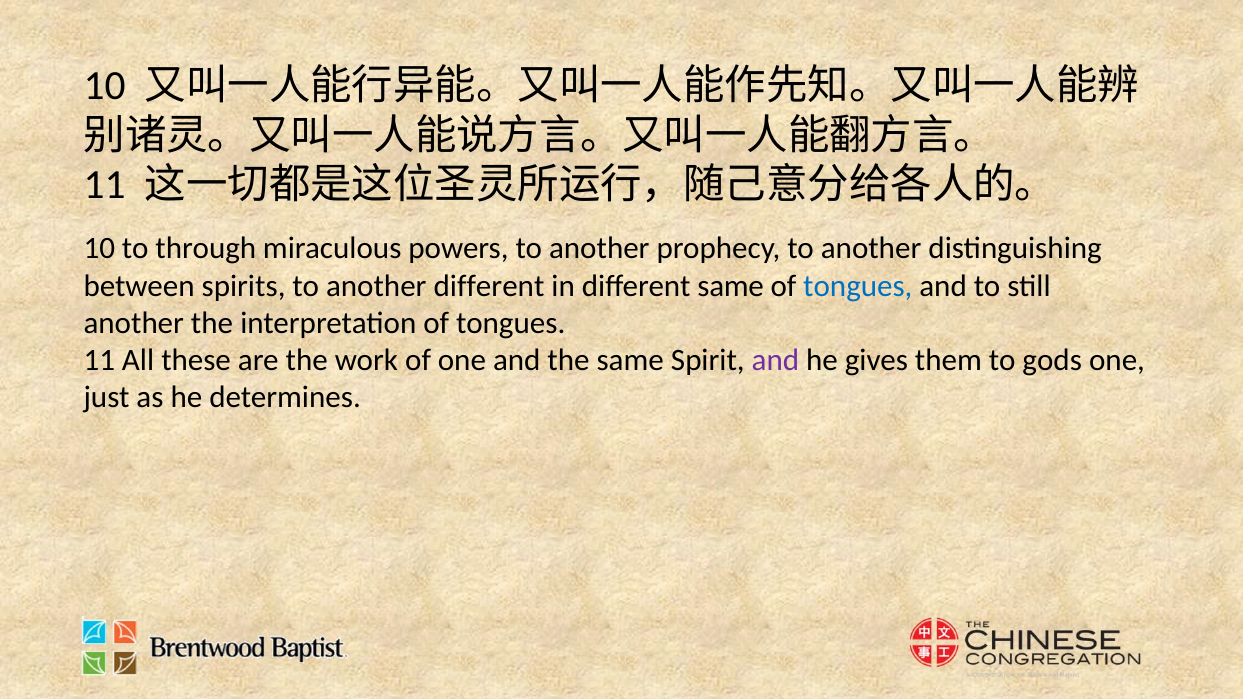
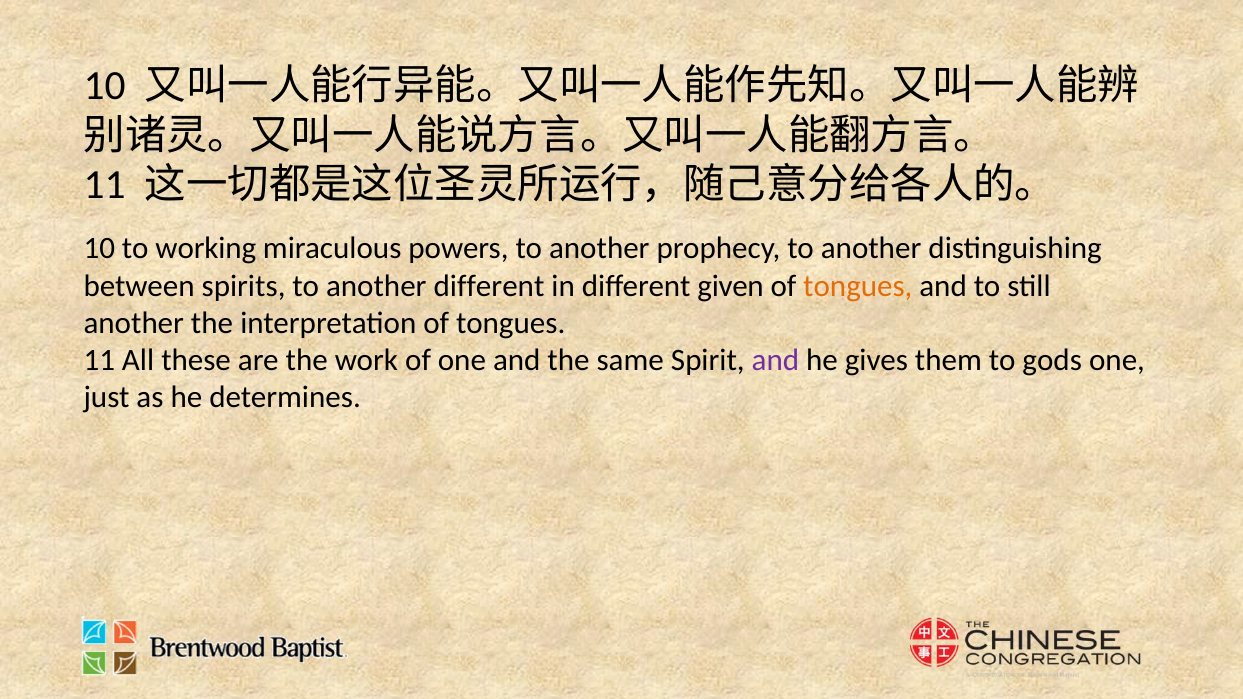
through: through -> working
different same: same -> given
tongues at (858, 286) colour: blue -> orange
